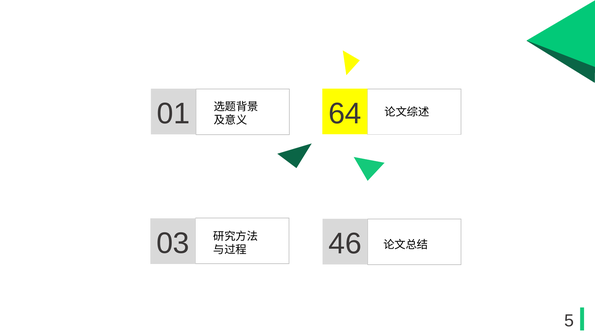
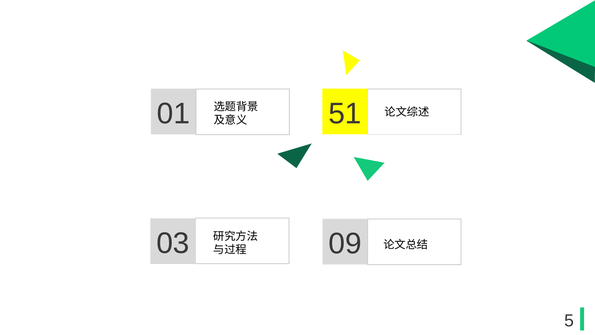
64: 64 -> 51
46: 46 -> 09
